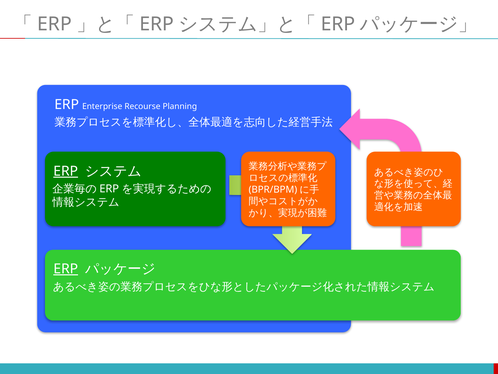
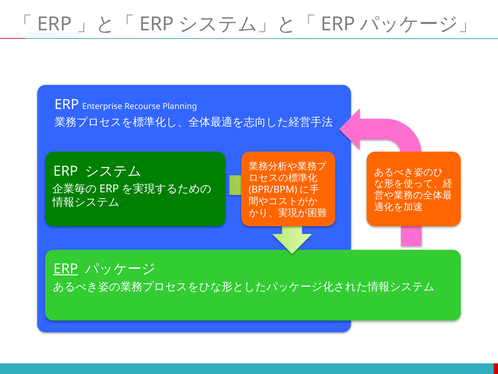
ERP at (66, 171) underline: present -> none
